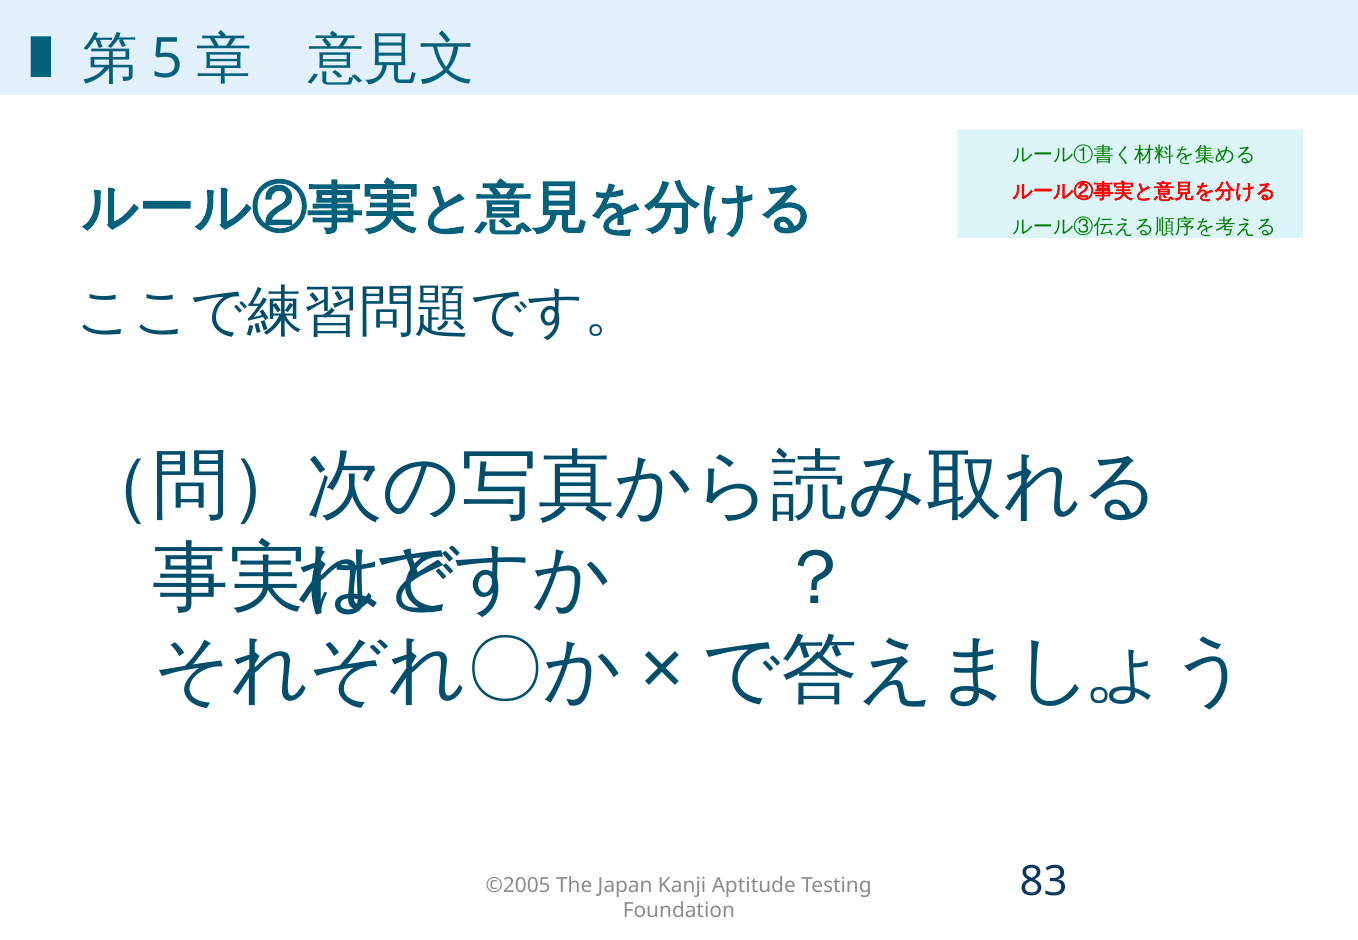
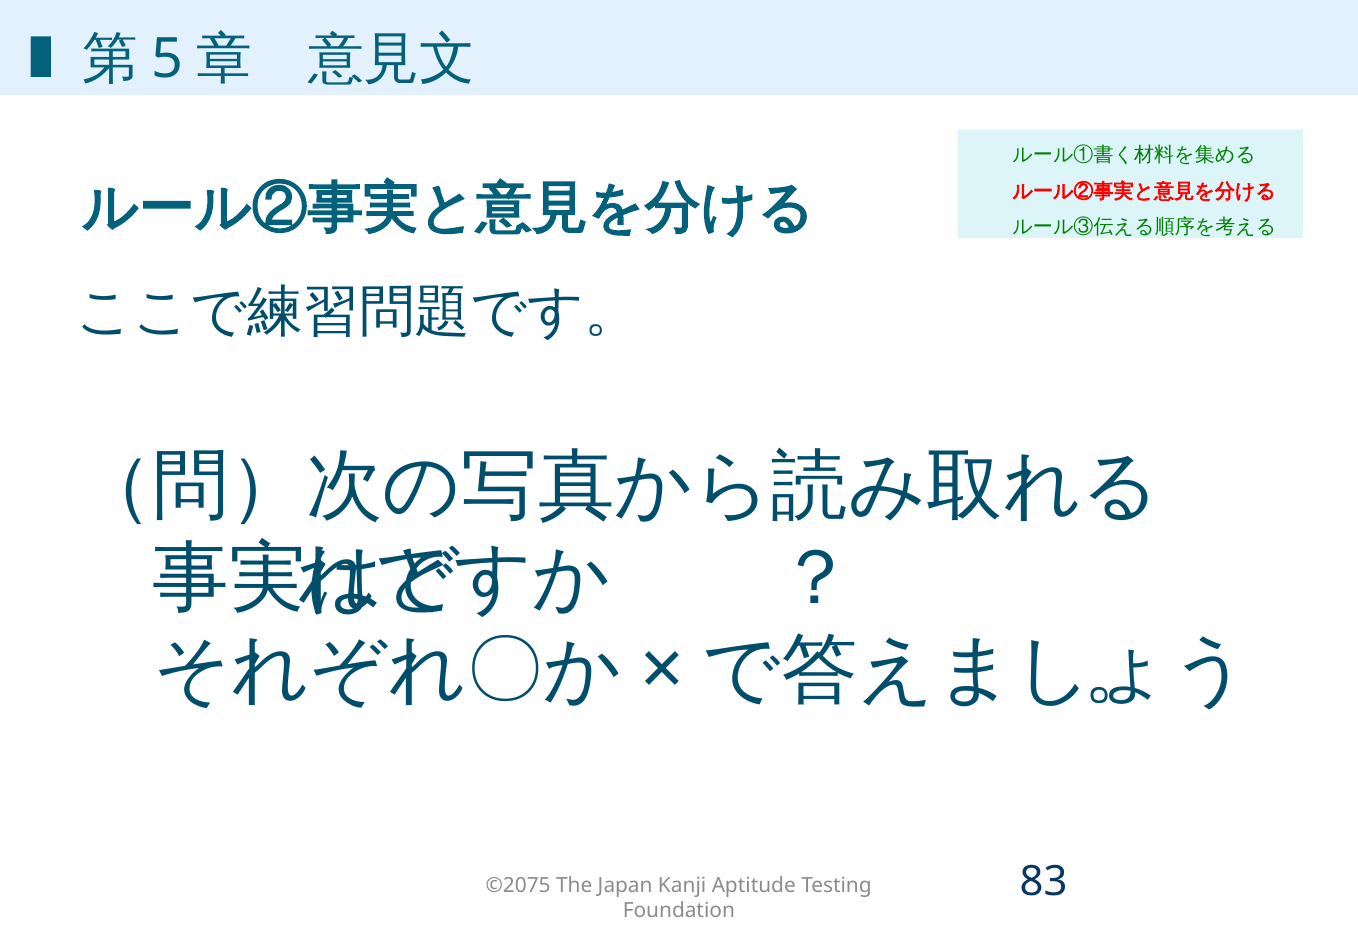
©2005: ©2005 -> ©2075
